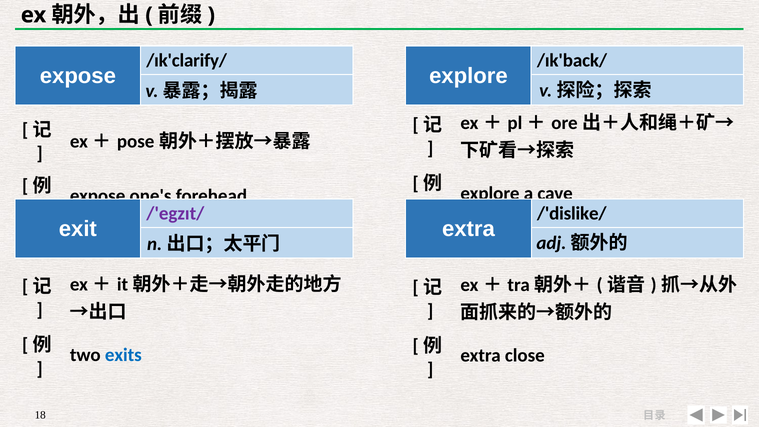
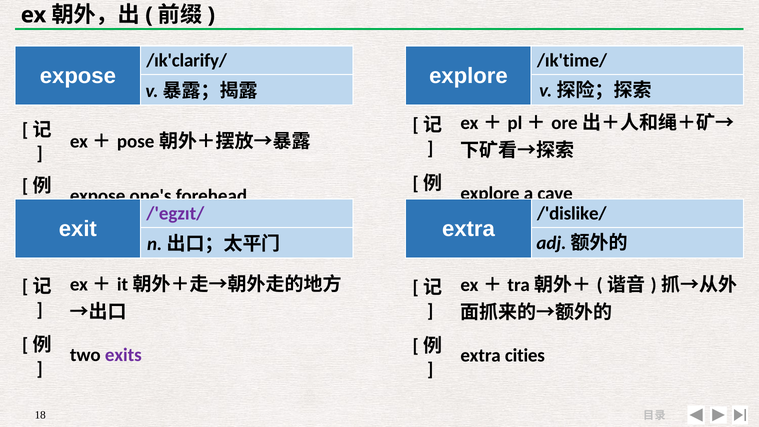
/ɪk'back/: /ɪk'back/ -> /ɪk'time/
exits colour: blue -> purple
close: close -> cities
